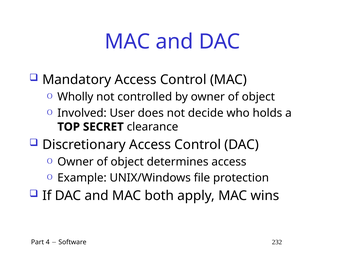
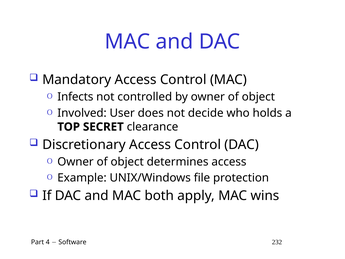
Wholly: Wholly -> Infects
